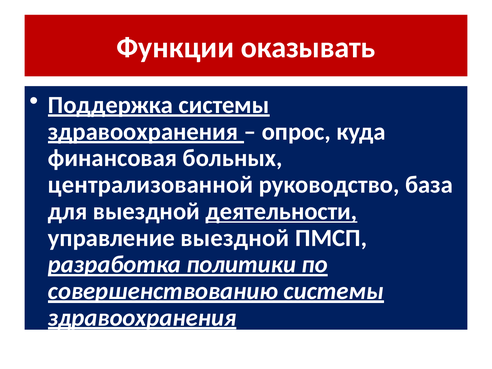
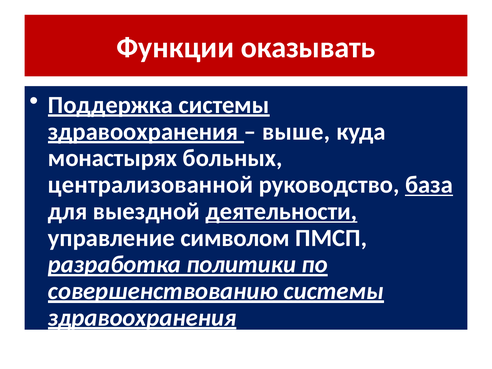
опрос: опрос -> выше
финансовая: финансовая -> монастырях
база underline: none -> present
управление выездной: выездной -> символом
